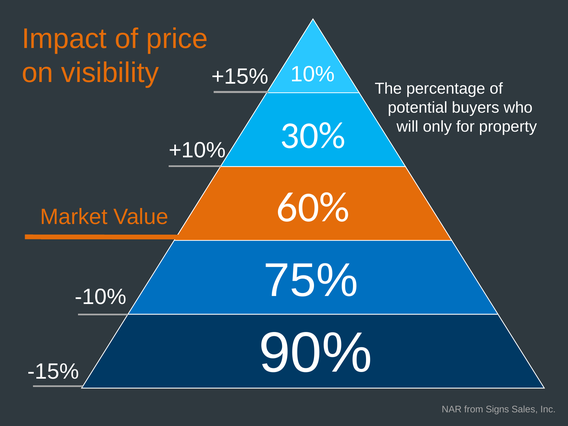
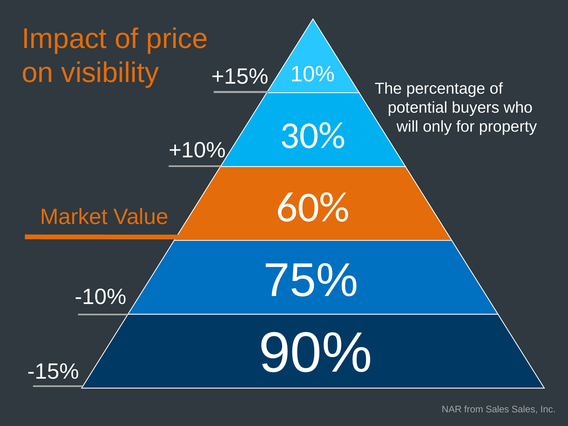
from Signs: Signs -> Sales
